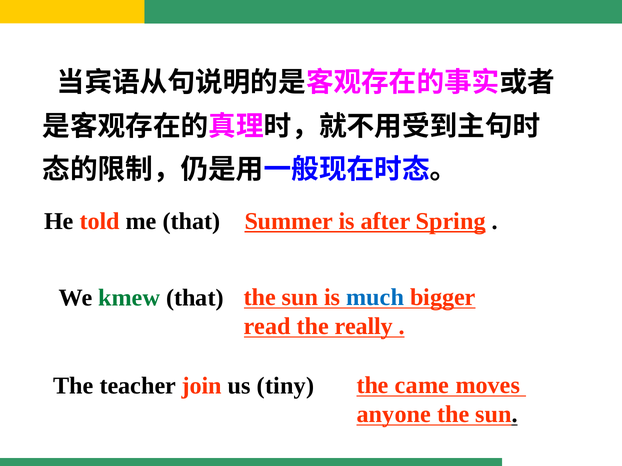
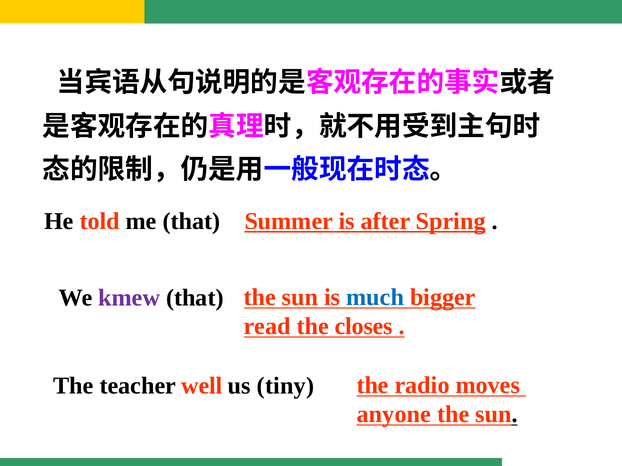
kmew colour: green -> purple
really: really -> closes
came: came -> radio
join: join -> well
